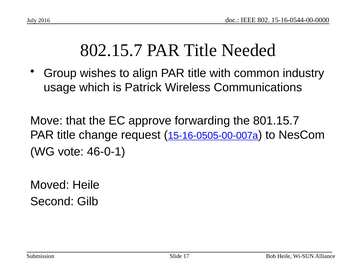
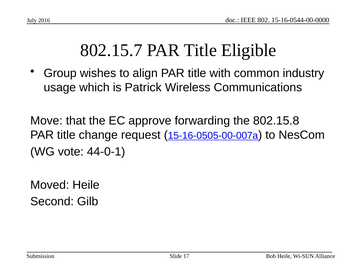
Needed: Needed -> Eligible
801.15.7: 801.15.7 -> 802.15.8
46-0-1: 46-0-1 -> 44-0-1
